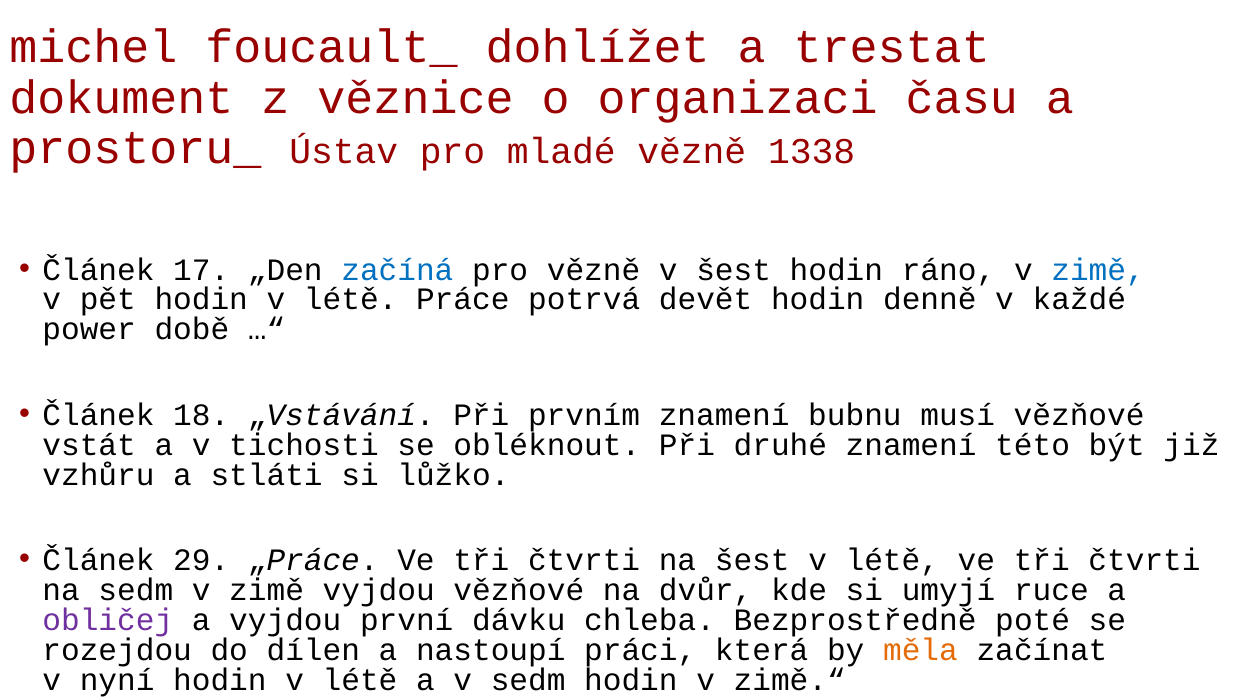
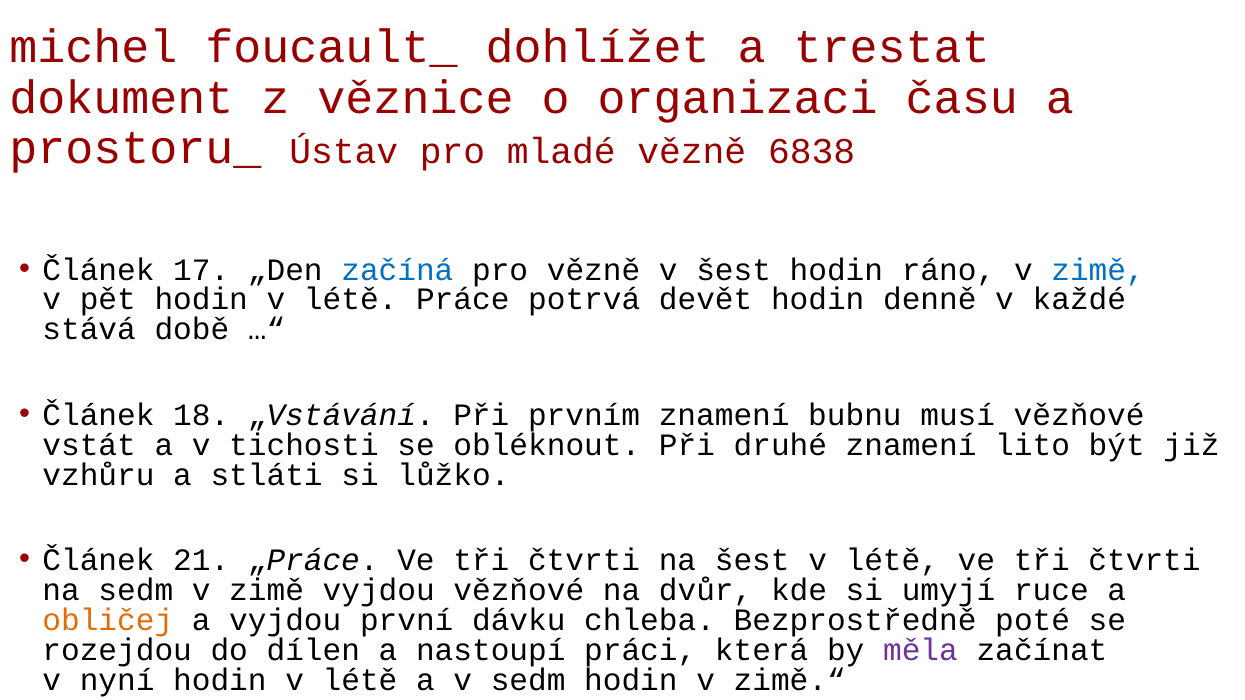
1338: 1338 -> 6838
power: power -> stává
této: této -> lito
29: 29 -> 21
obličej colour: purple -> orange
měla colour: orange -> purple
